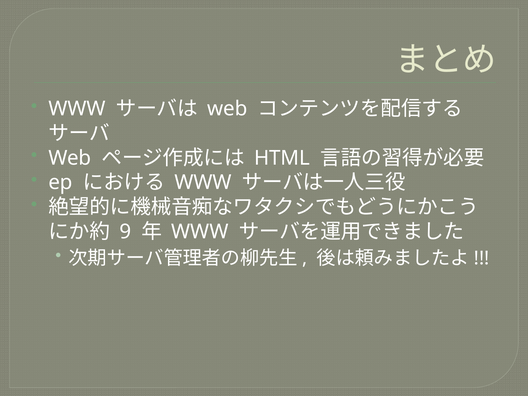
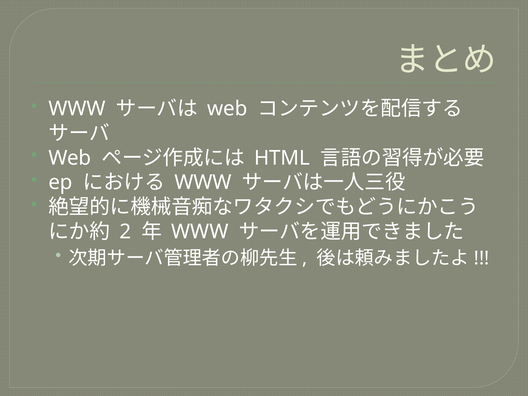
9: 9 -> 2
